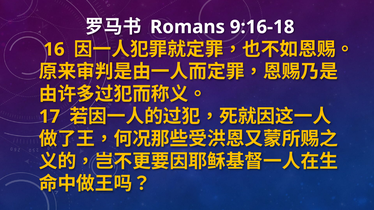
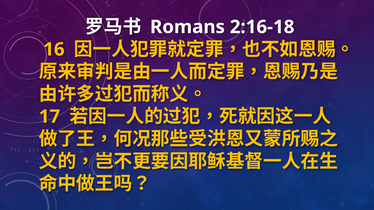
9:16-18: 9:16-18 -> 2:16-18
